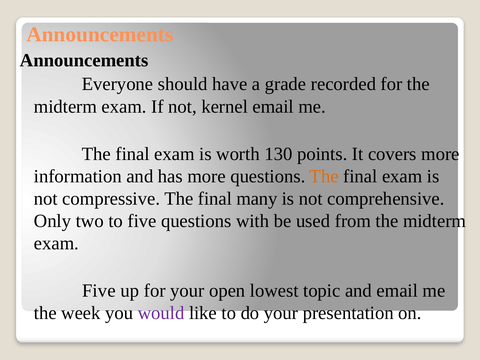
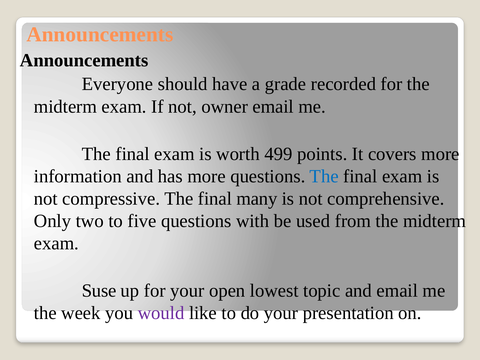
kernel: kernel -> owner
130: 130 -> 499
The at (324, 176) colour: orange -> blue
Five at (99, 291): Five -> Suse
